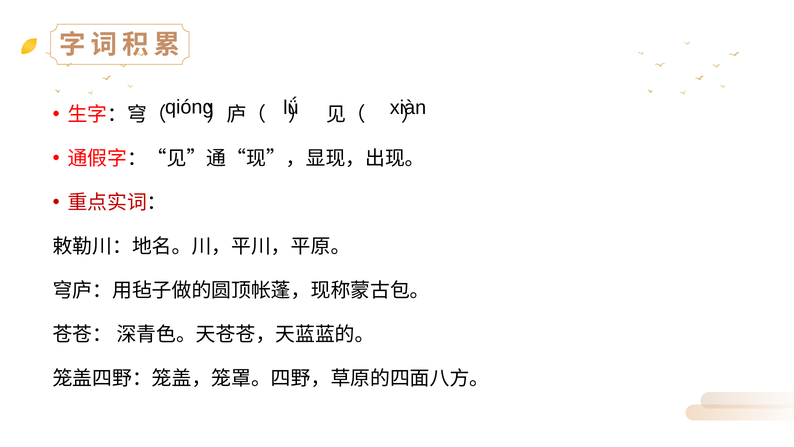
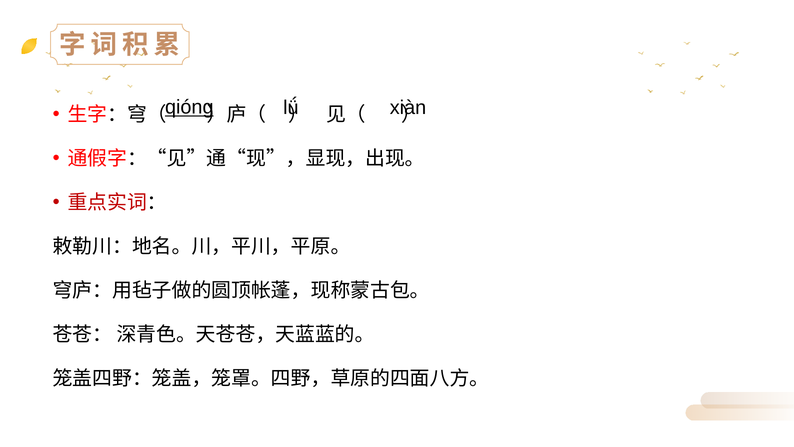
qióng underline: none -> present
